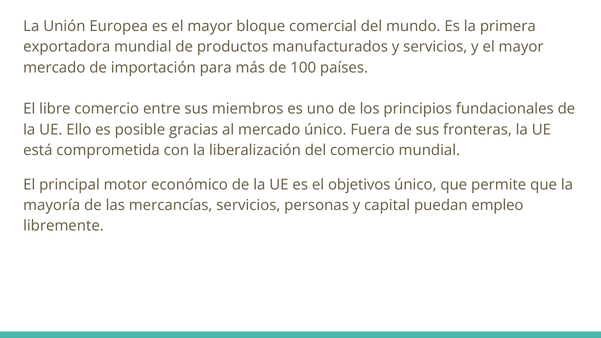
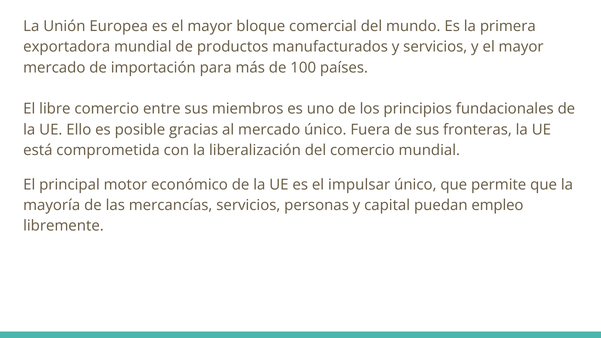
objetivos: objetivos -> impulsar
